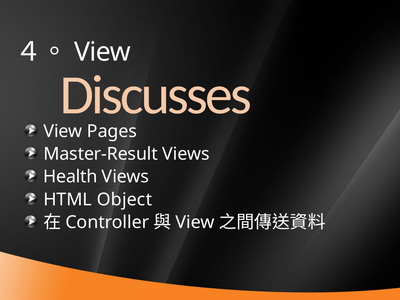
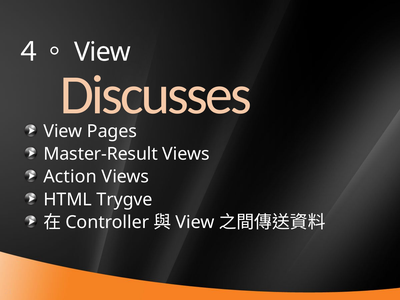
Health: Health -> Action
Object: Object -> Trygve
